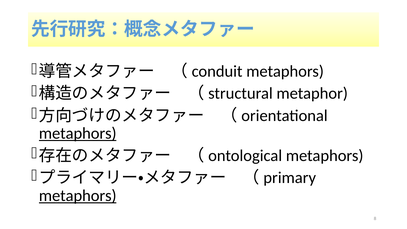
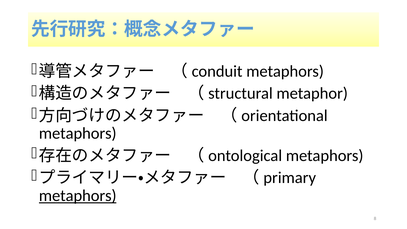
metaphors at (78, 133) underline: present -> none
